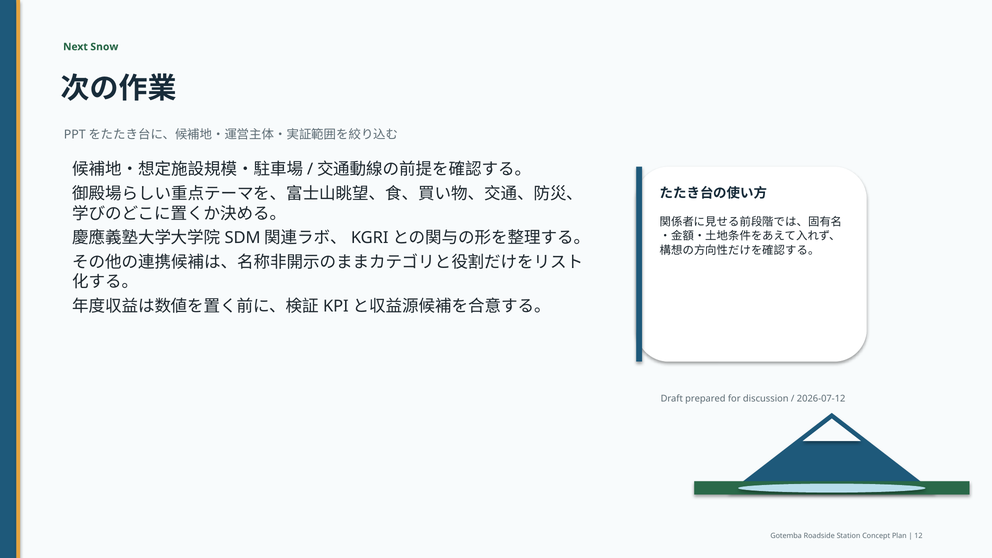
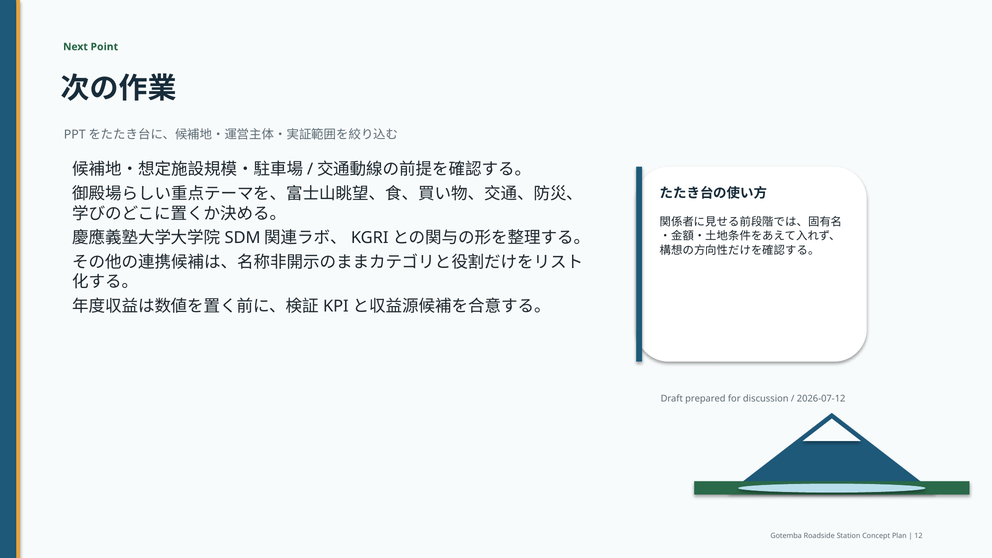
Snow: Snow -> Point
